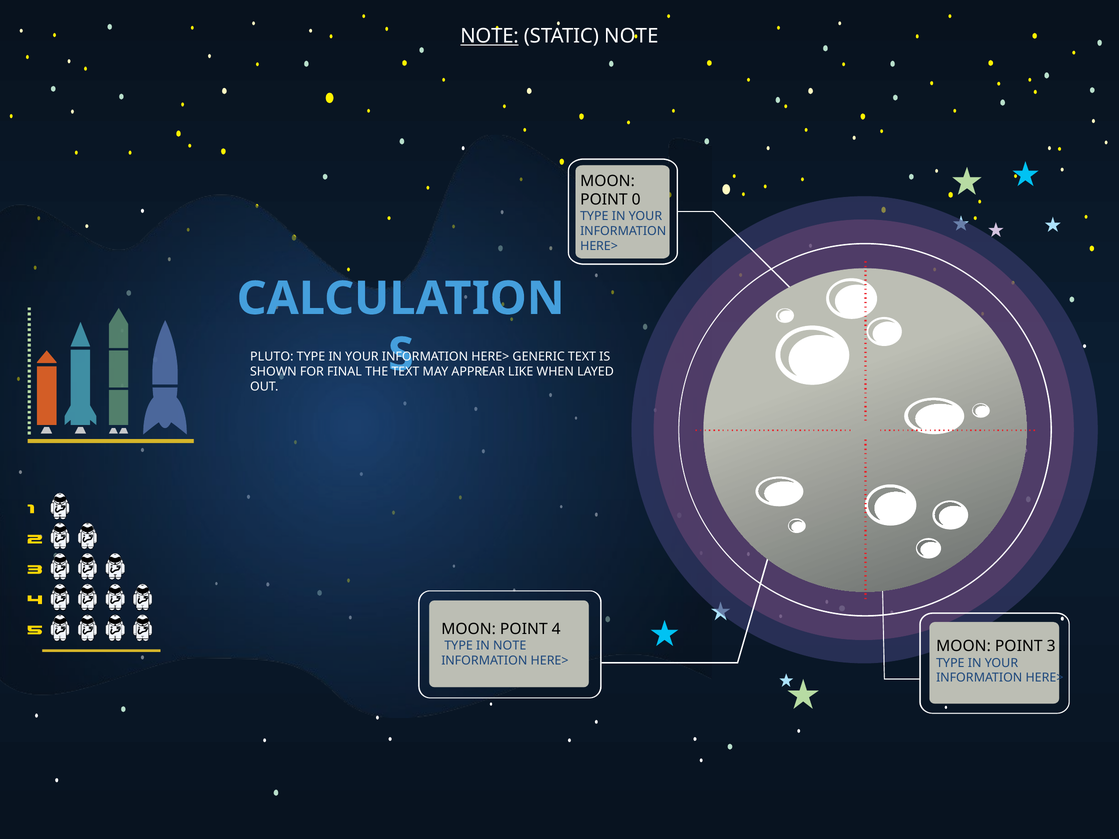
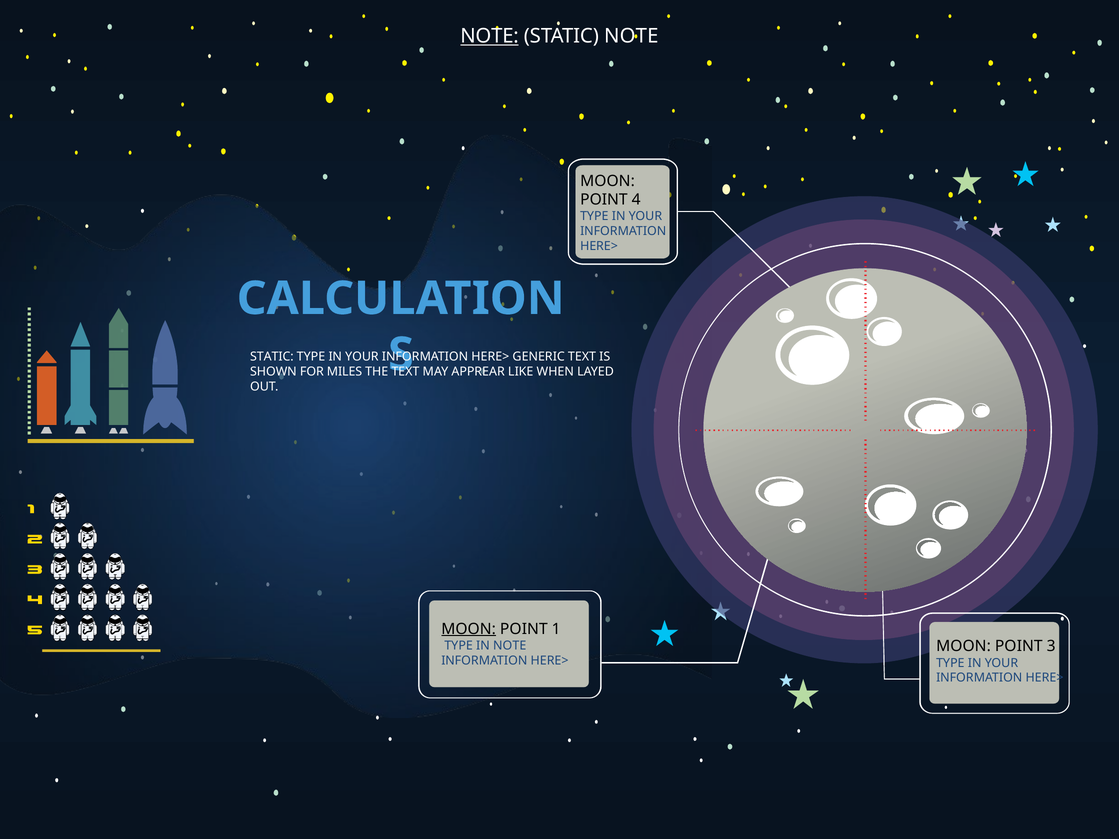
0: 0 -> 4
PLUTO at (272, 357): PLUTO -> STATIC
FINAL: FINAL -> MILES
MOON at (469, 629) underline: none -> present
4: 4 -> 1
